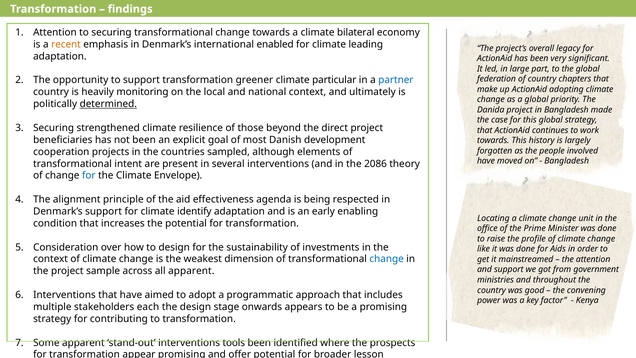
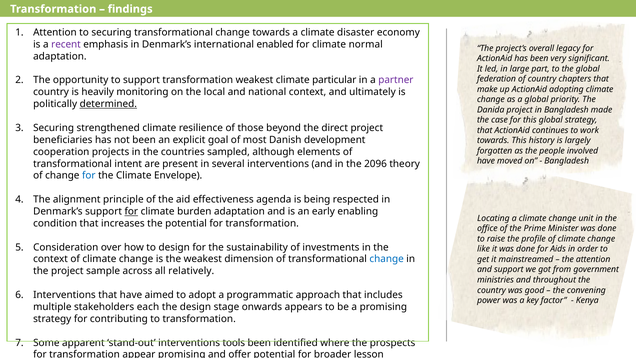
bilateral: bilateral -> disaster
recent colour: orange -> purple
leading: leading -> normal
transformation greener: greener -> weakest
partner colour: blue -> purple
2086: 2086 -> 2096
for at (131, 211) underline: none -> present
identify: identify -> burden
all apparent: apparent -> relatively
